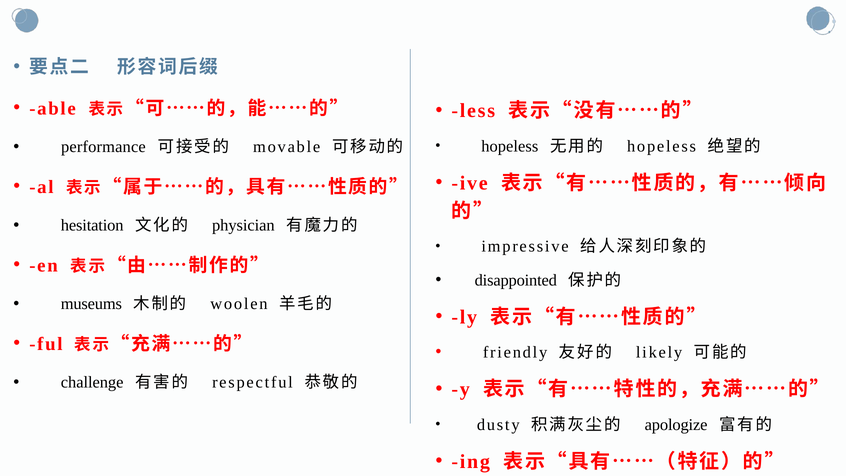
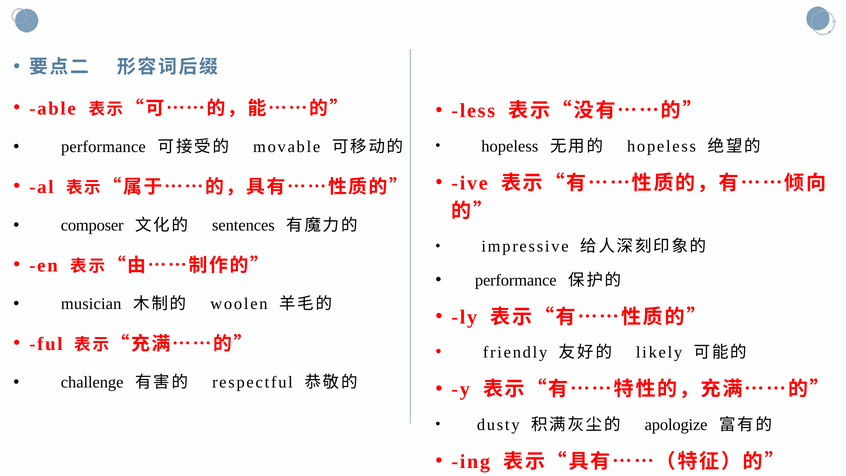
hesitation: hesitation -> composer
physician: physician -> sentences
disappointed at (516, 280): disappointed -> performance
museums: museums -> musician
